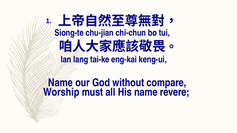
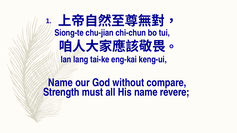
Worship: Worship -> Strength
